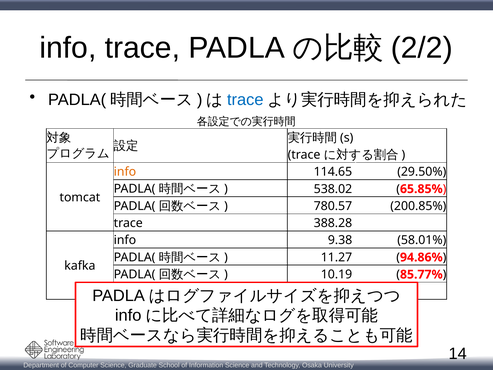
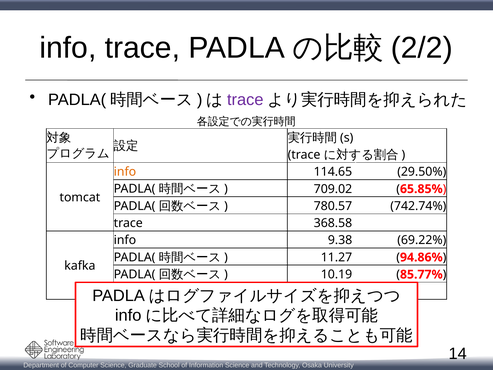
trace at (245, 100) colour: blue -> purple
538.02: 538.02 -> 709.02
200.85%: 200.85% -> 742.74%
388.28: 388.28 -> 368.58
58.01%: 58.01% -> 69.22%
